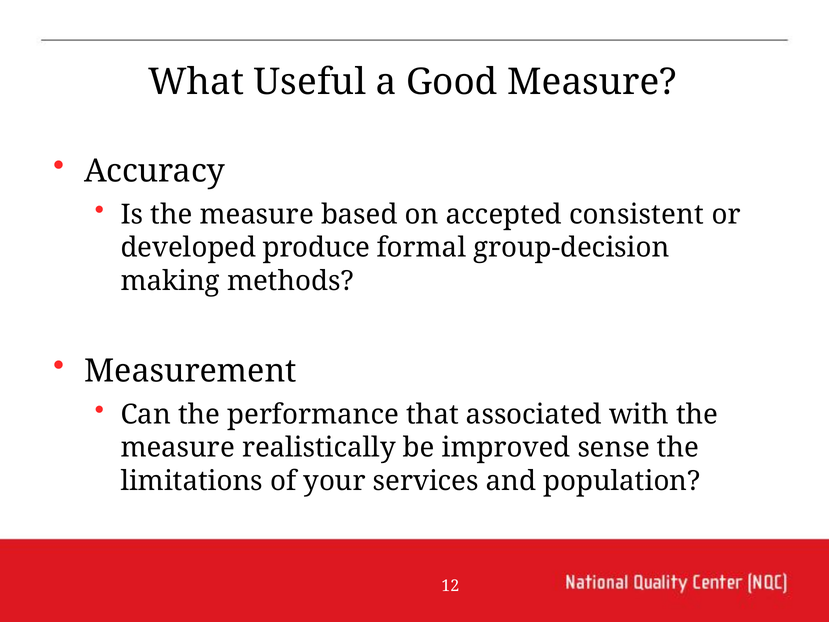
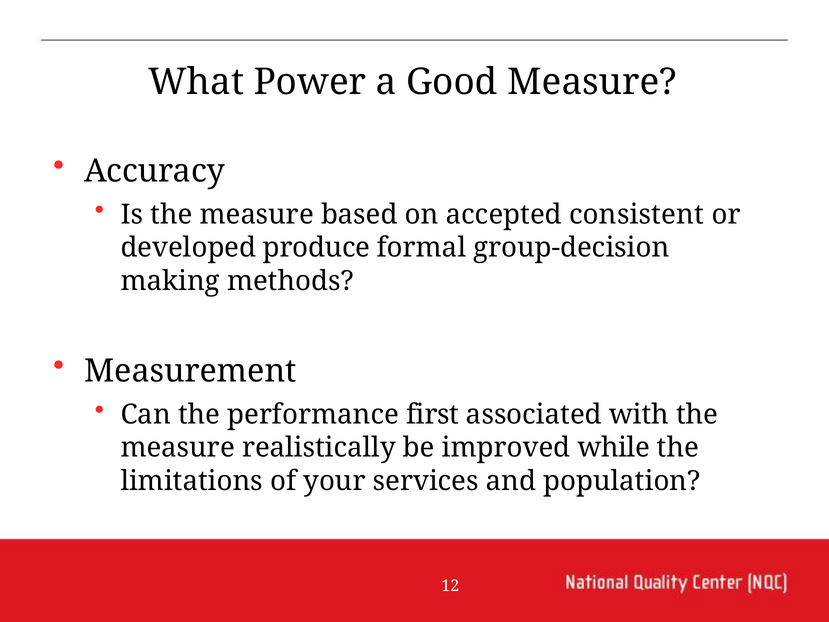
Useful: Useful -> Power
that: that -> first
sense: sense -> while
